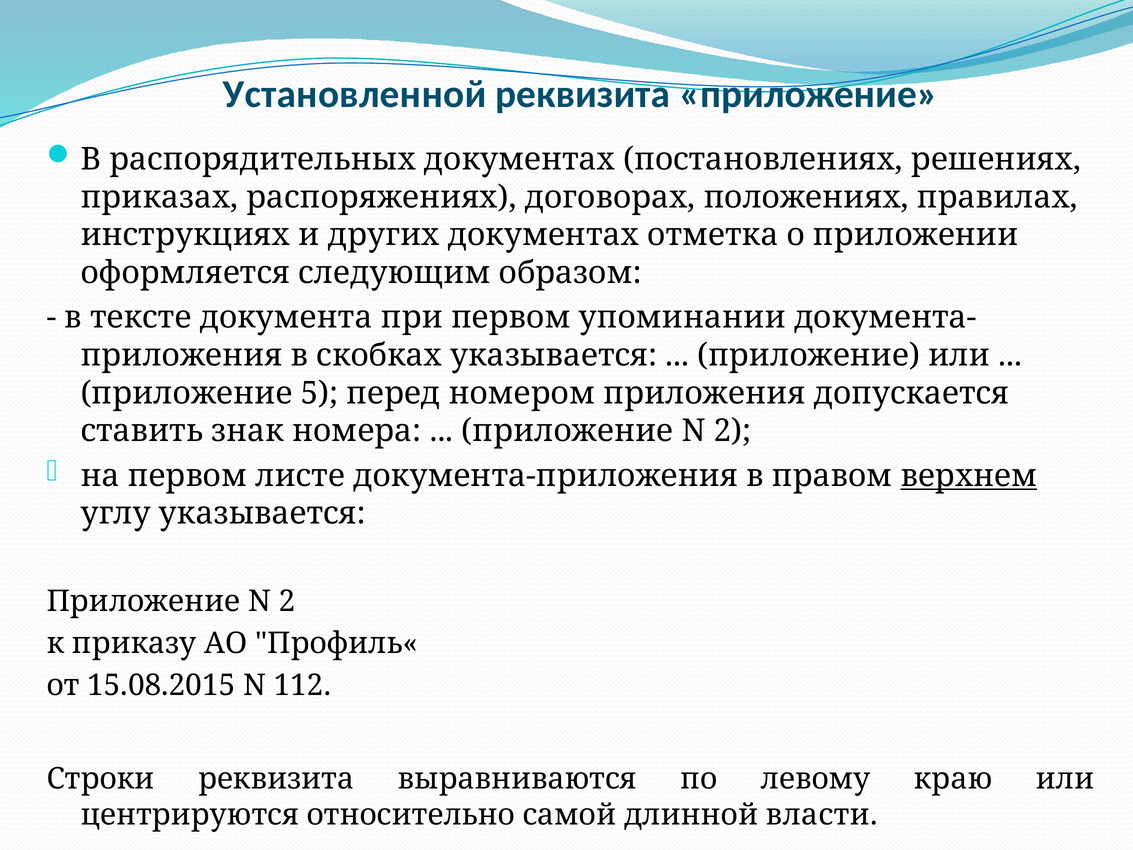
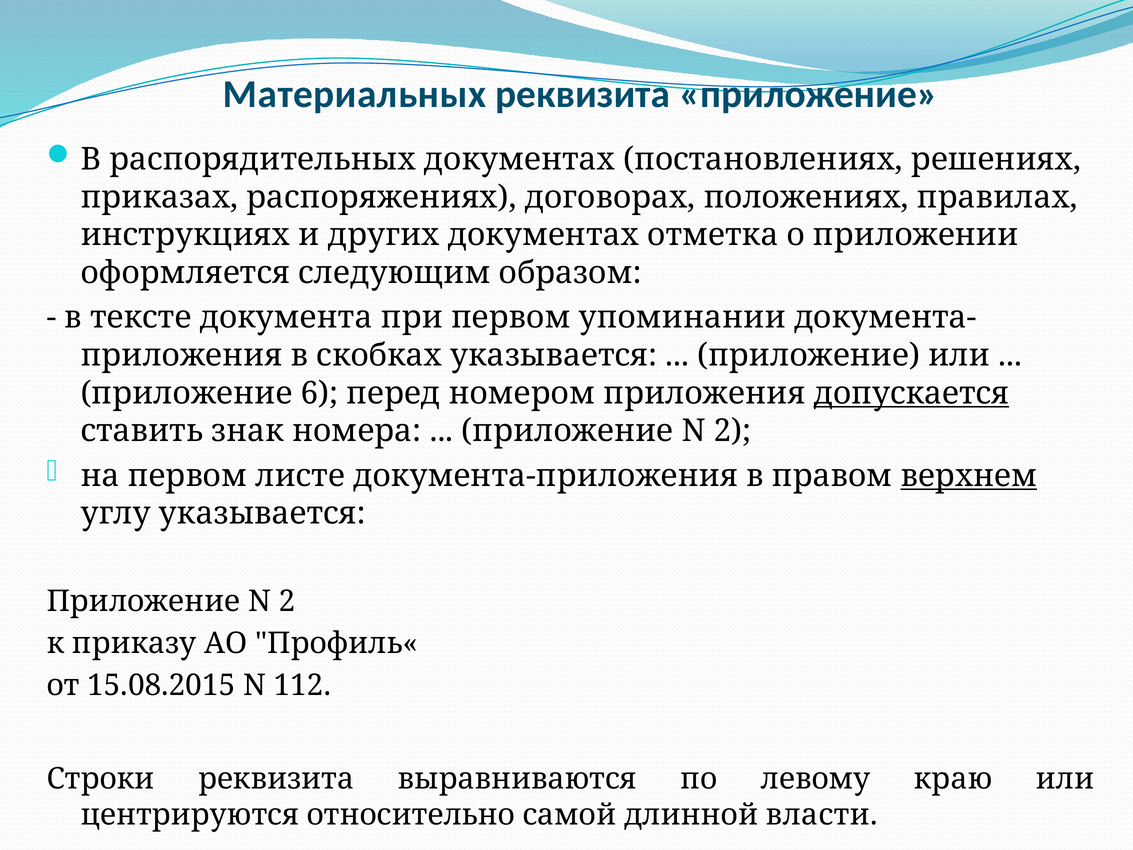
Установленной: Установленной -> Материальных
5: 5 -> 6
допускается underline: none -> present
